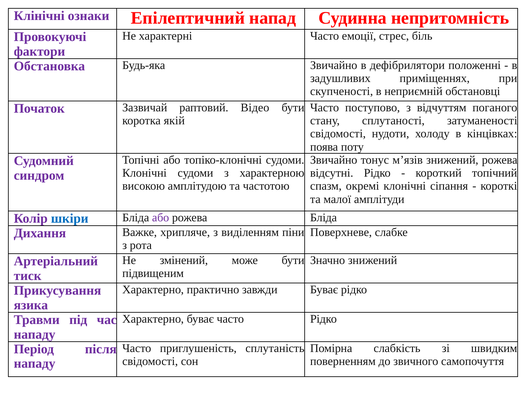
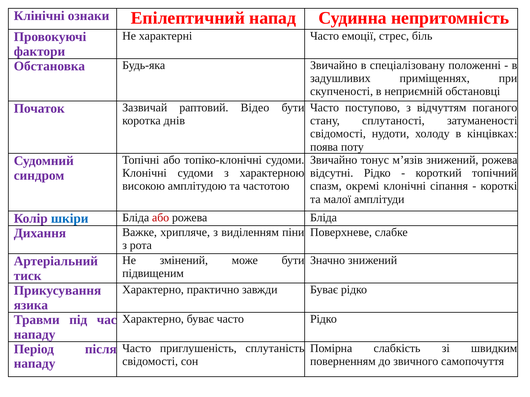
дефібрилятори: дефібрилятори -> спеціалізовану
якій: якій -> днів
або at (161, 218) colour: purple -> red
